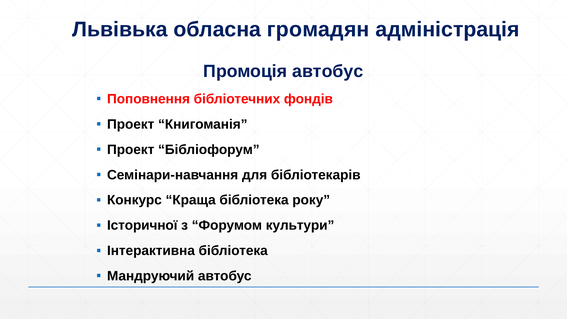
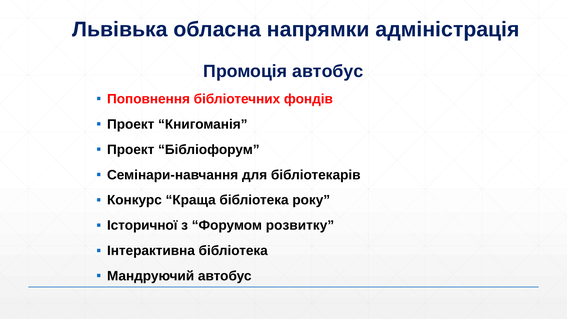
громадян: громадян -> напрямки
культури: культури -> розвитку
